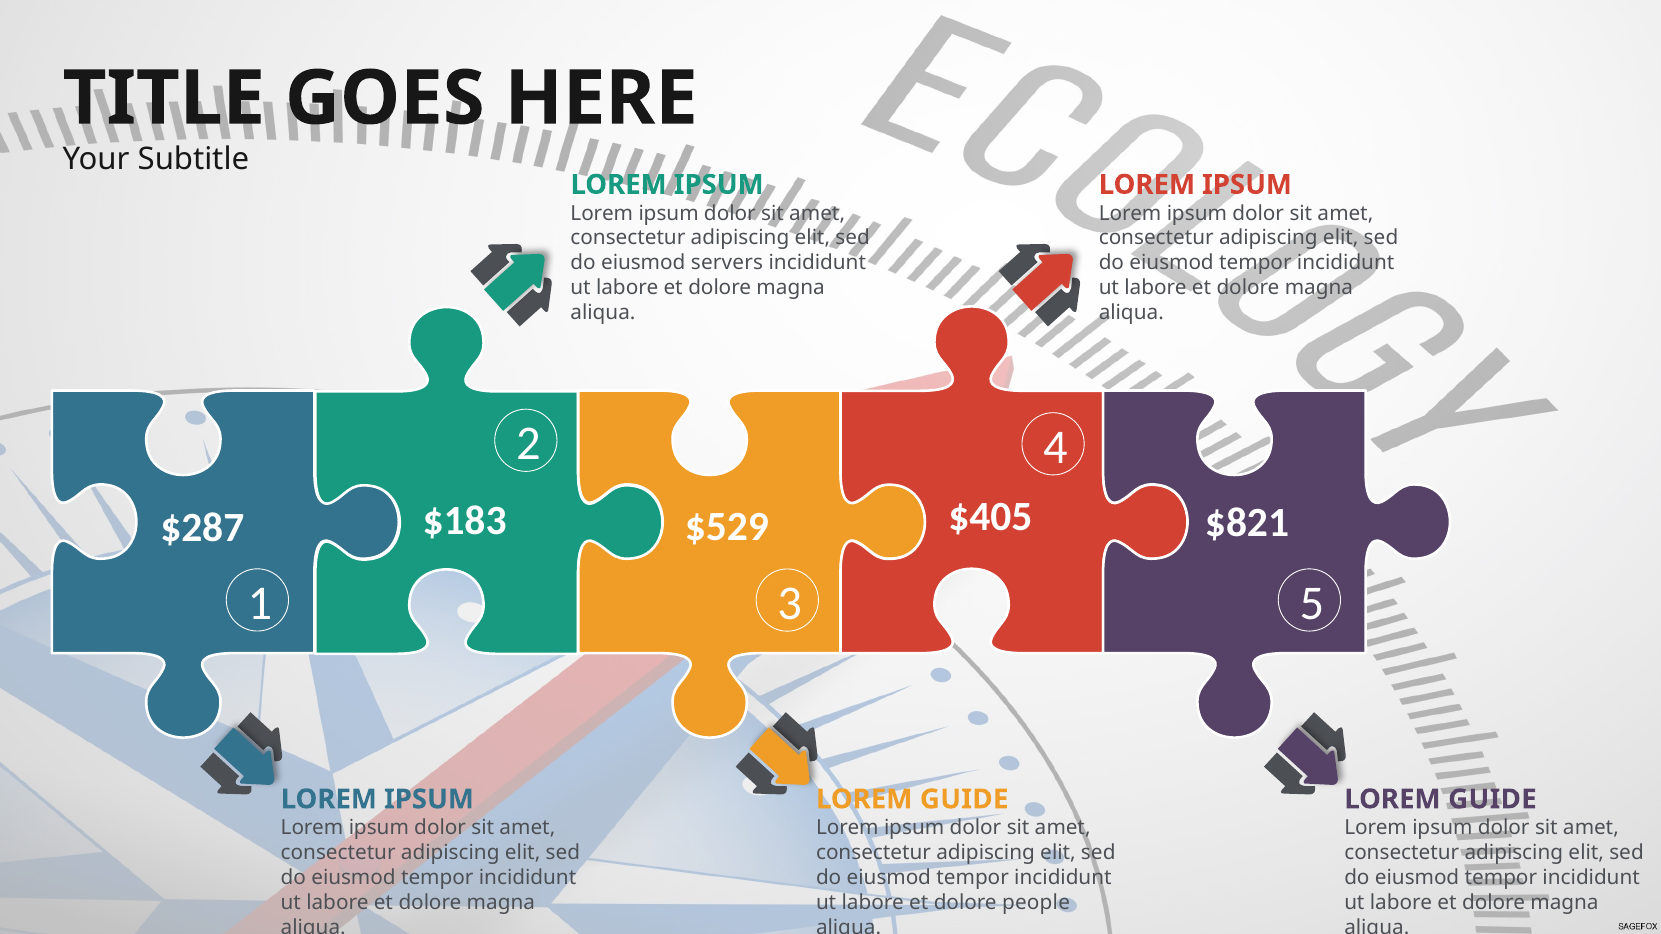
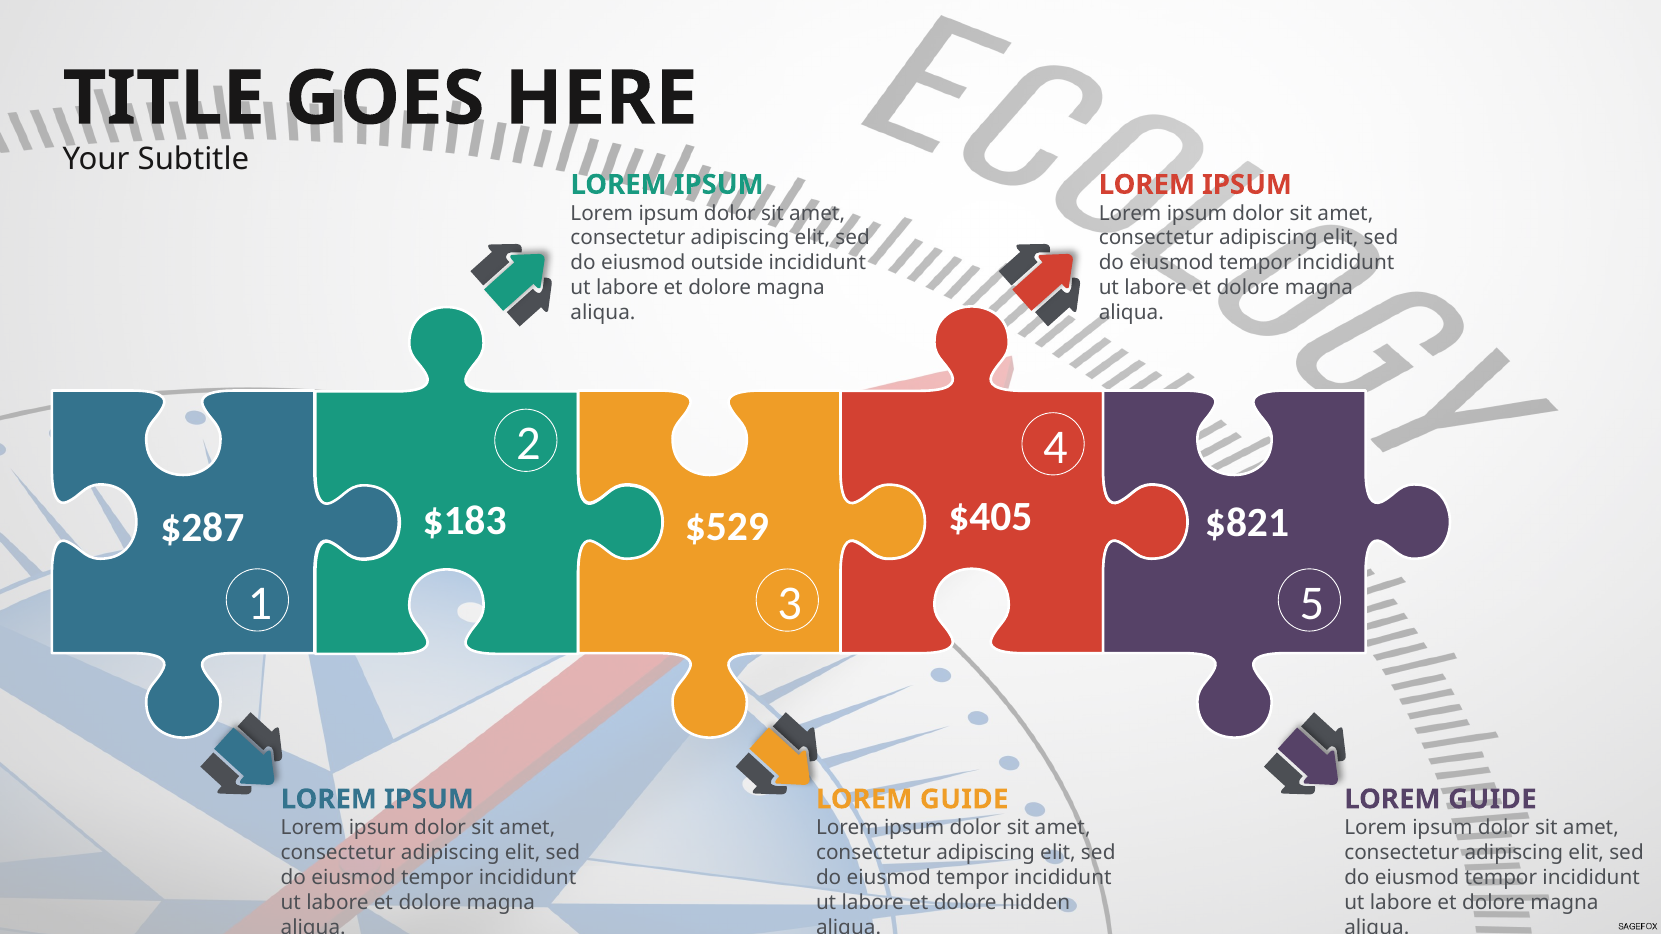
servers: servers -> outside
people: people -> hidden
